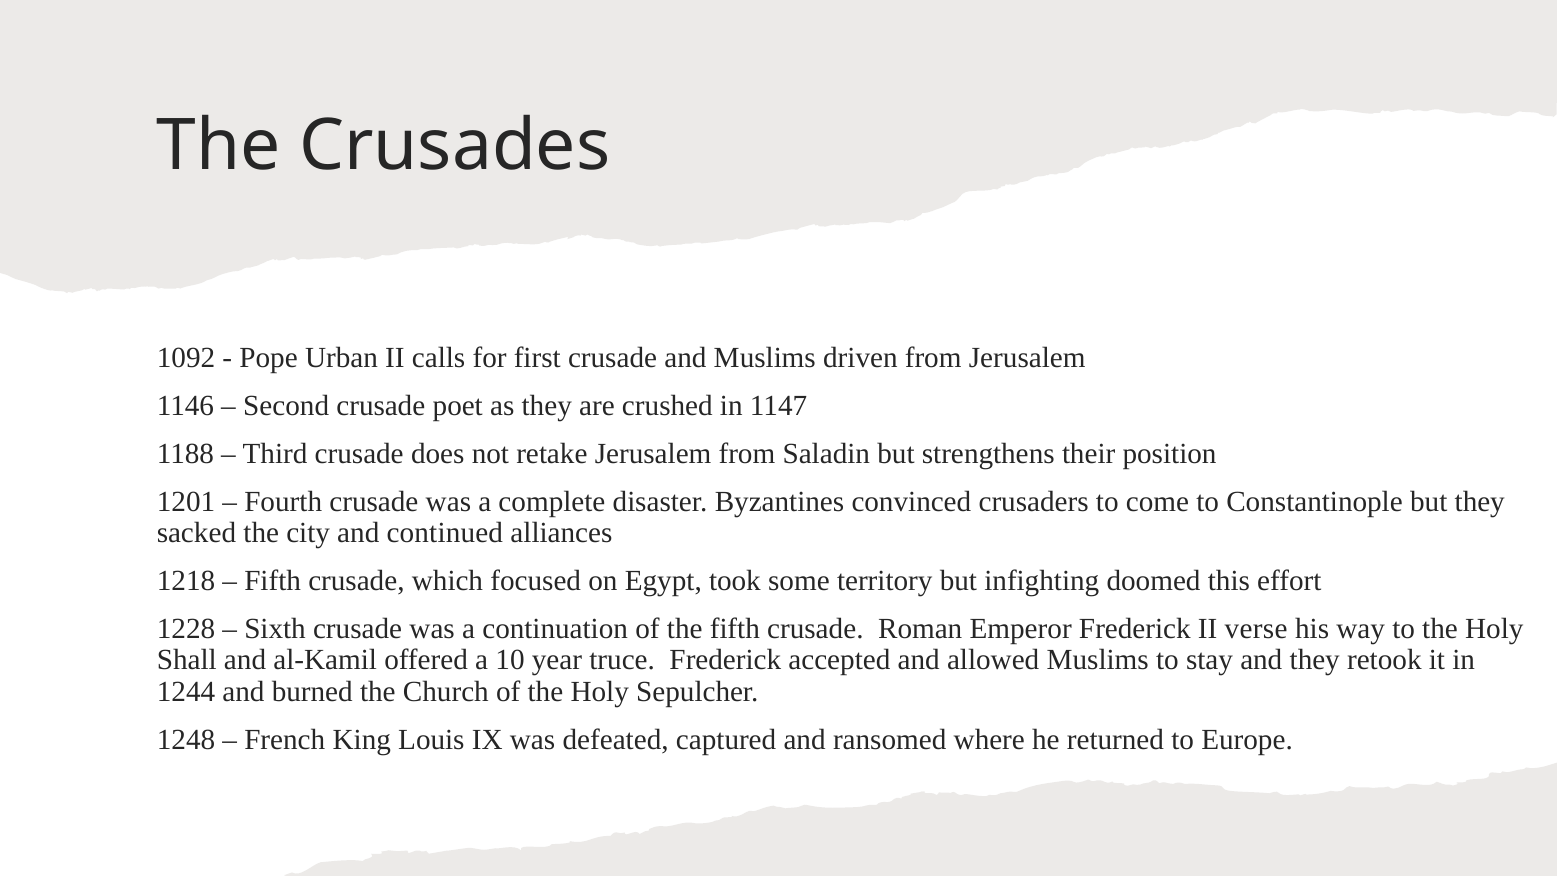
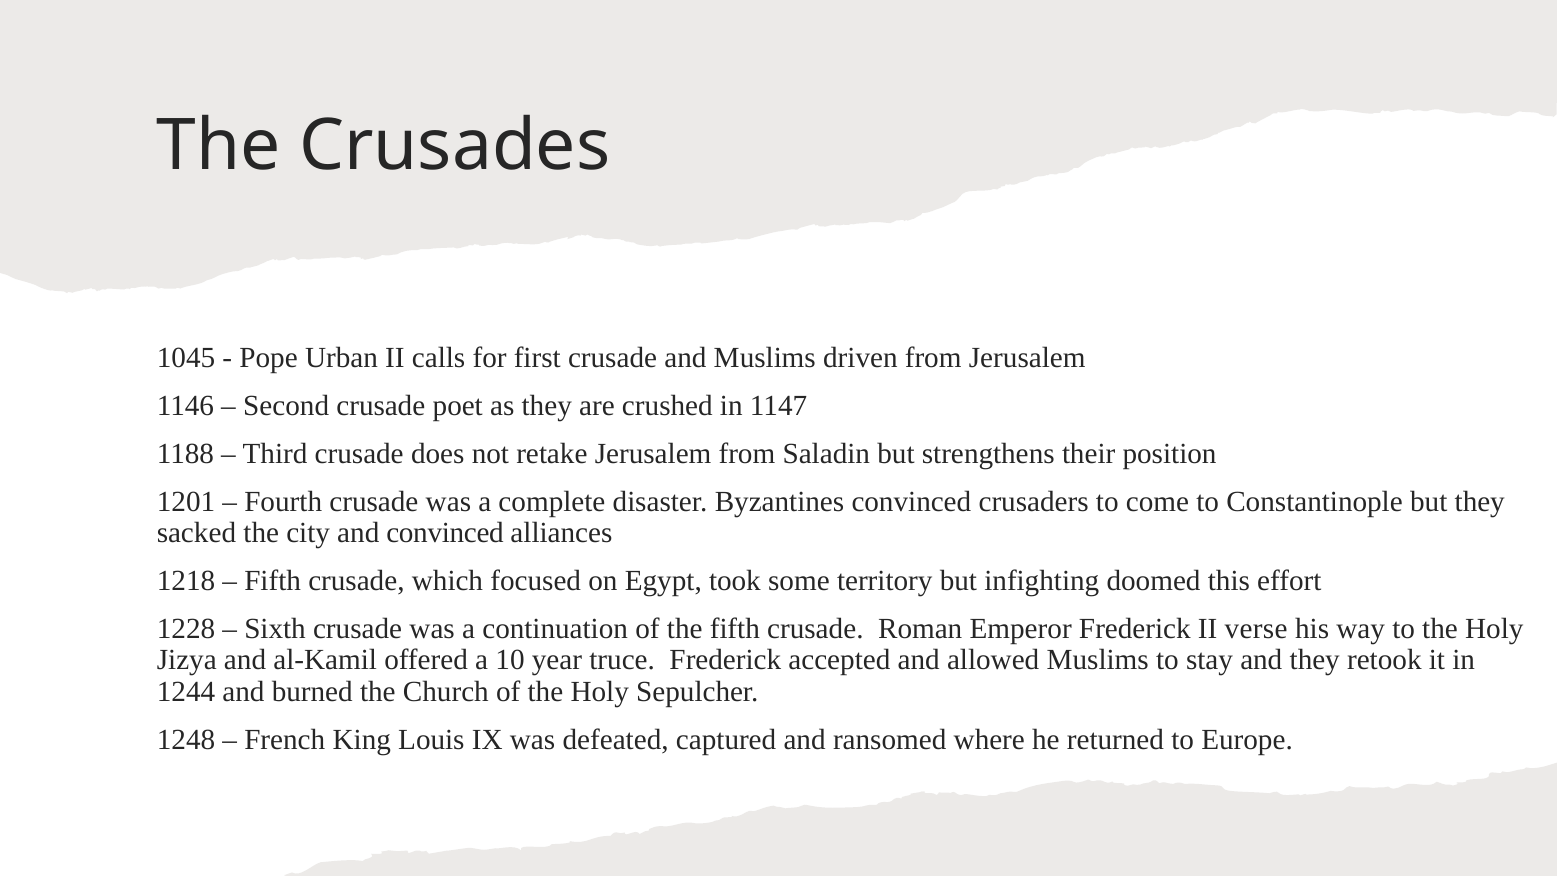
1092: 1092 -> 1045
and continued: continued -> convinced
Shall: Shall -> Jizya
